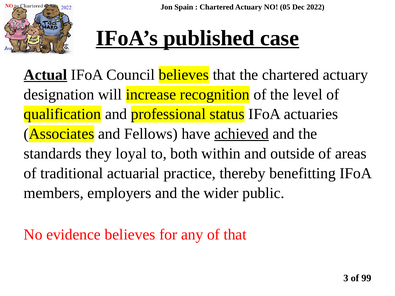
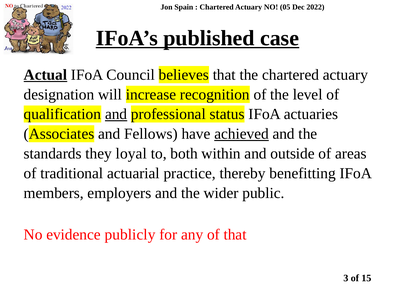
and at (116, 114) underline: none -> present
evidence believes: believes -> publicly
99: 99 -> 15
